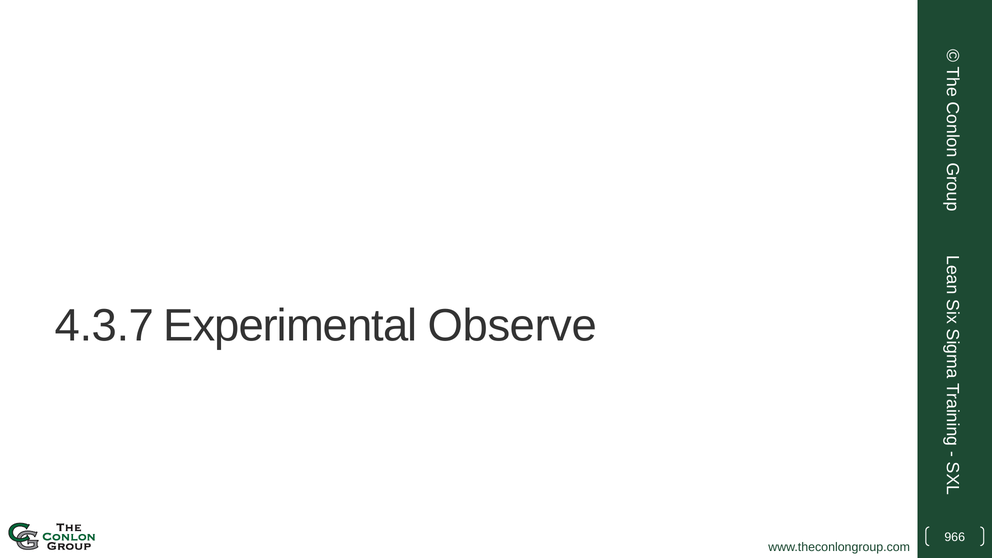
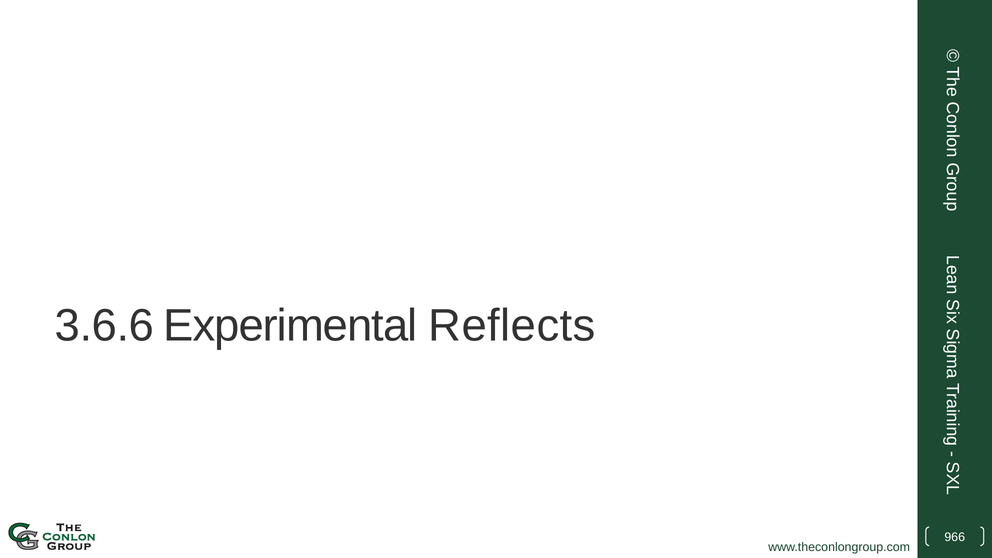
4.3.7: 4.3.7 -> 3.6.6
Observe: Observe -> Reflects
